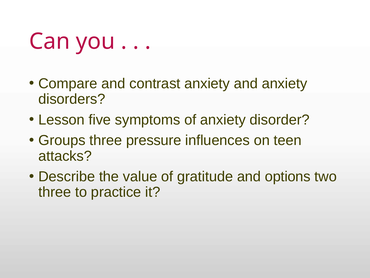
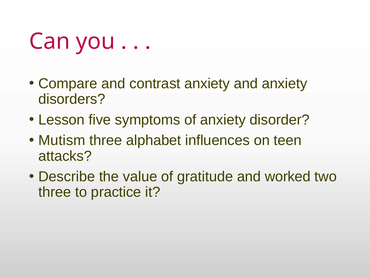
Groups: Groups -> Mutism
pressure: pressure -> alphabet
options: options -> worked
